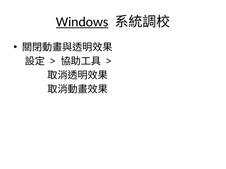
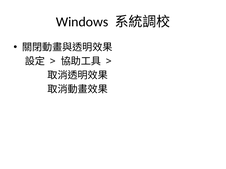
Windows underline: present -> none
